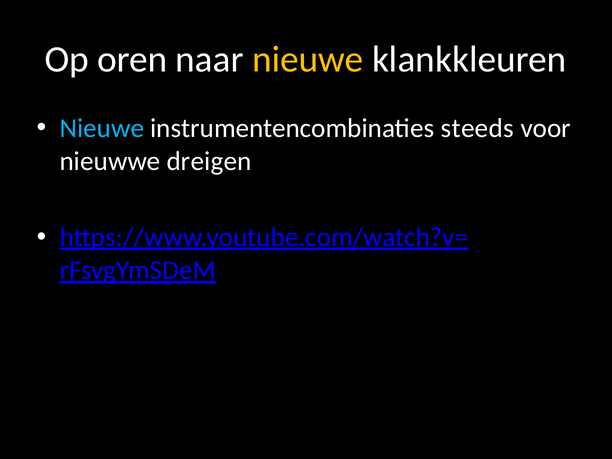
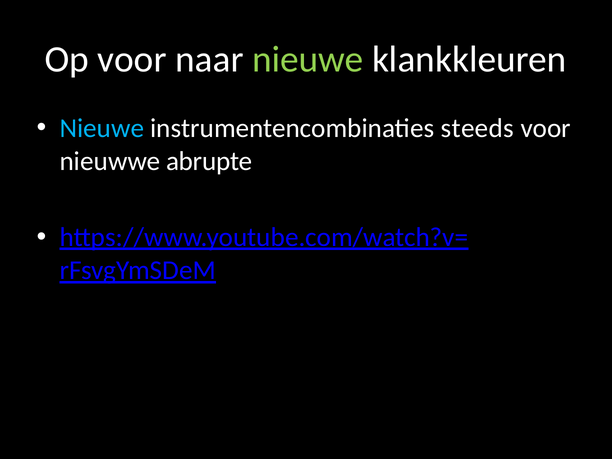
Op oren: oren -> voor
nieuwe at (308, 59) colour: yellow -> light green
dreigen: dreigen -> abrupte
